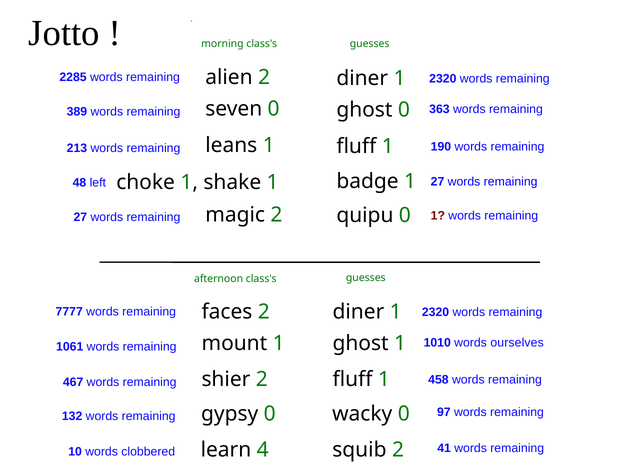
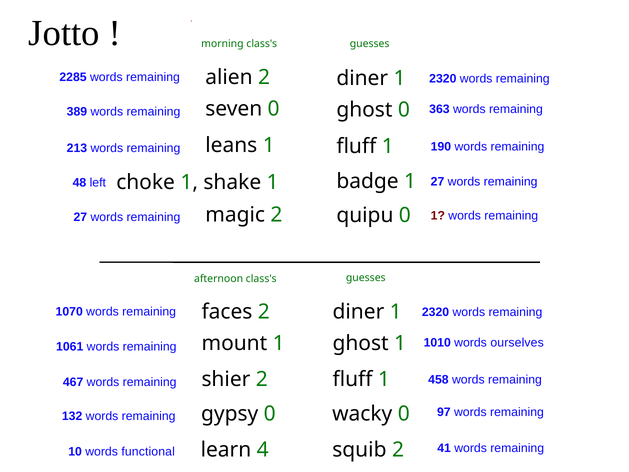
7777: 7777 -> 1070
clobbered: clobbered -> functional
